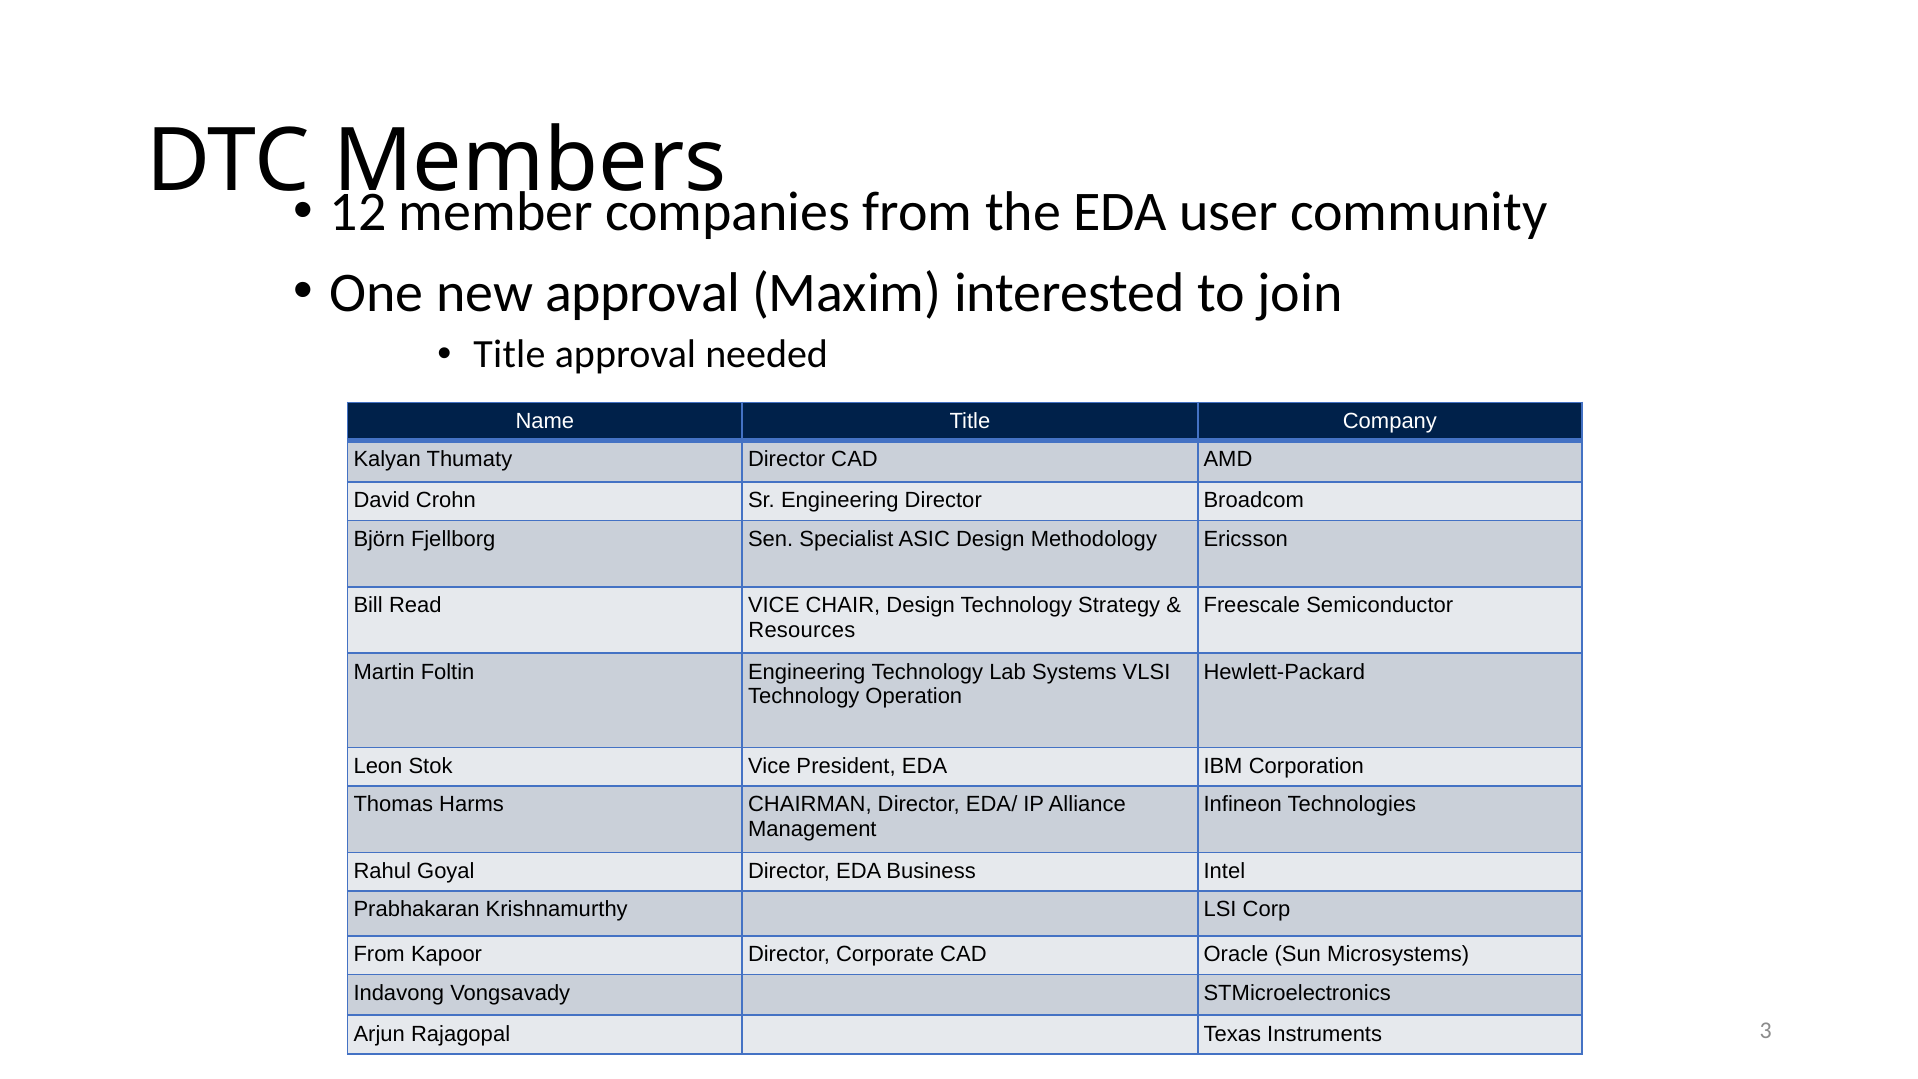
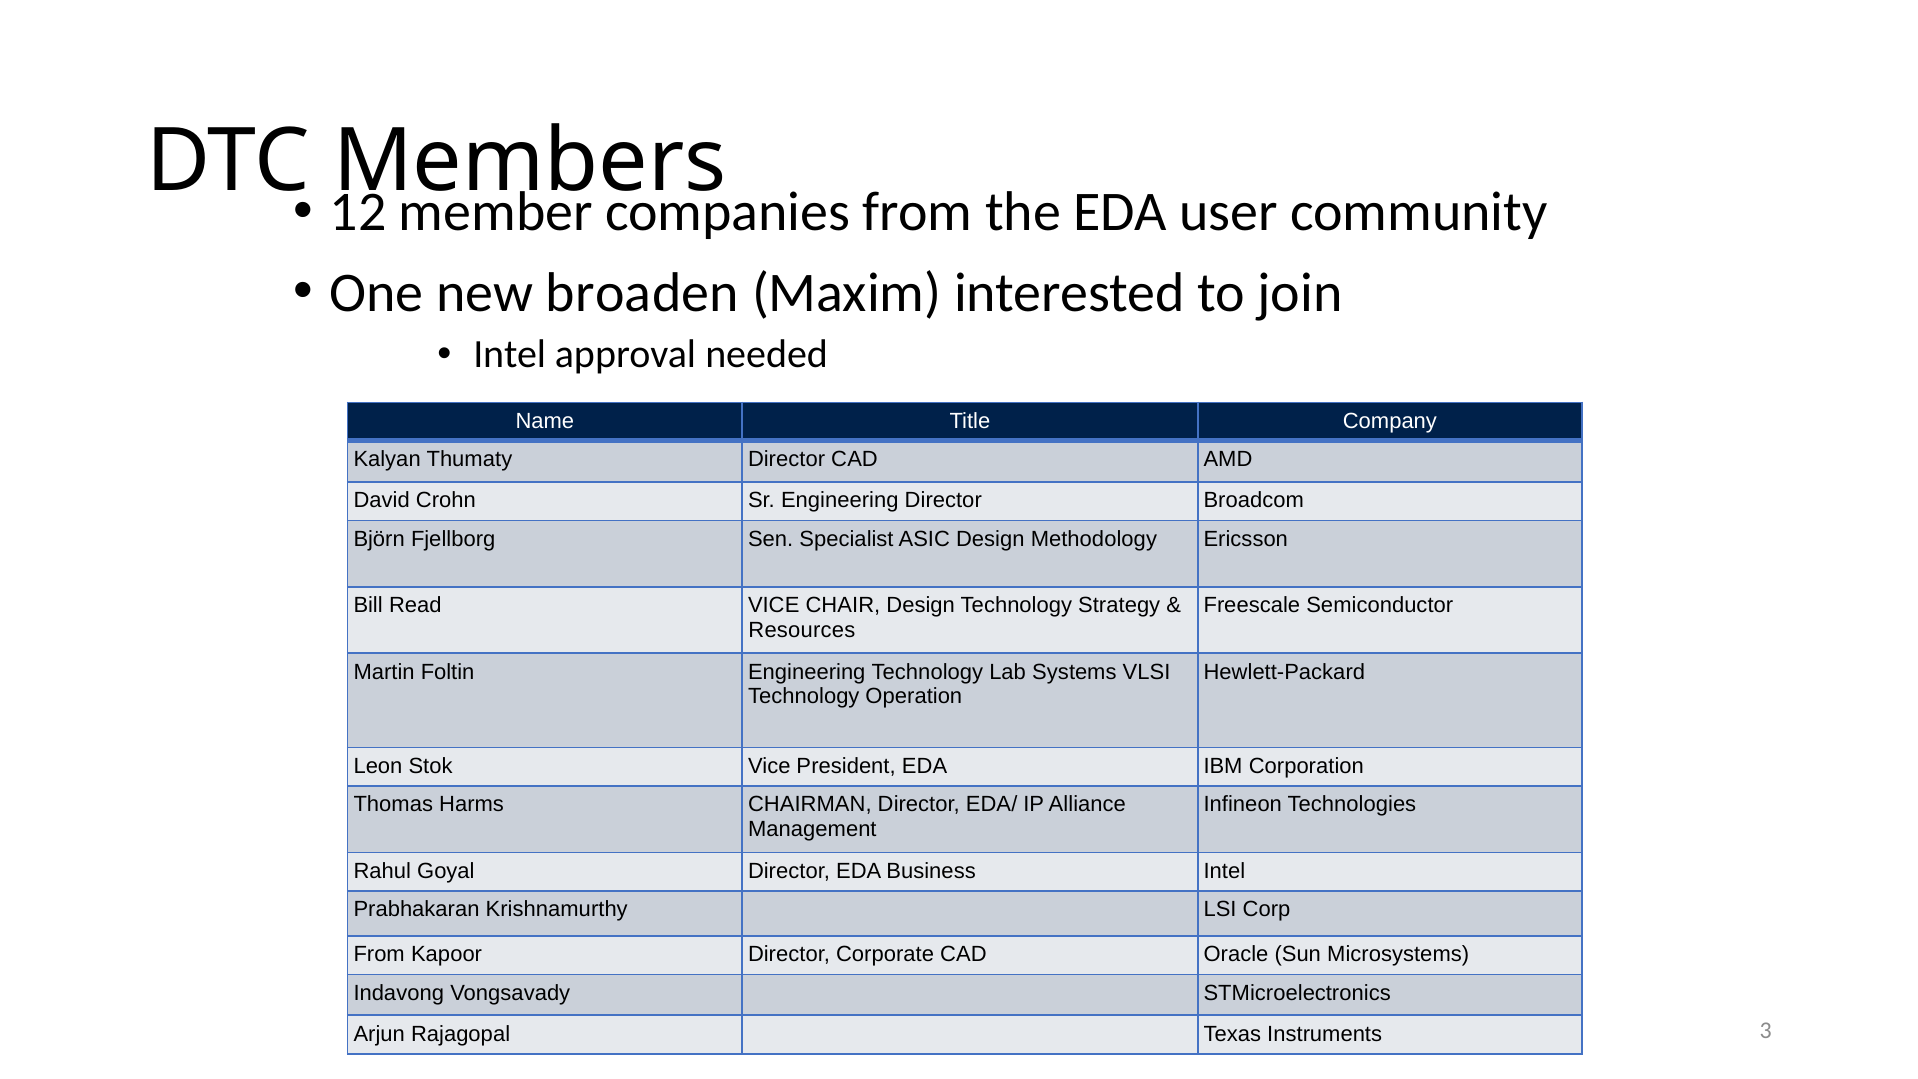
new approval: approval -> broaden
Title at (509, 354): Title -> Intel
